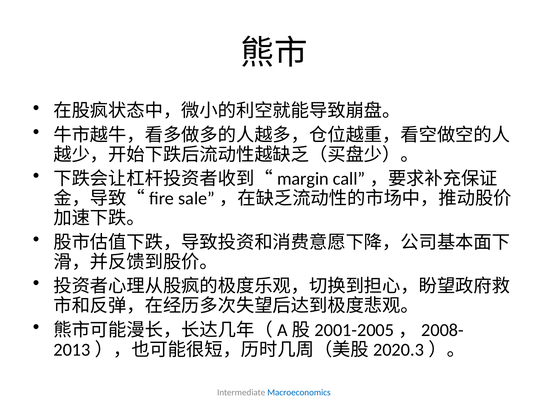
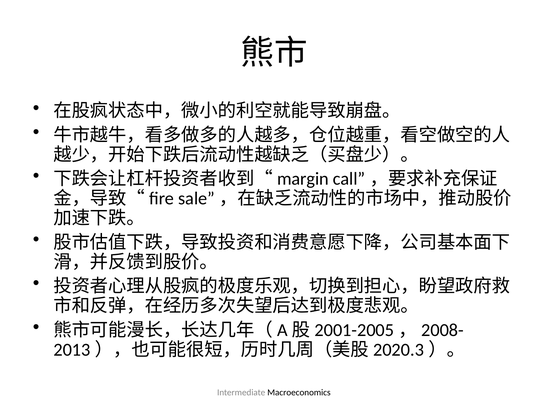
Macroeconomics colour: blue -> black
